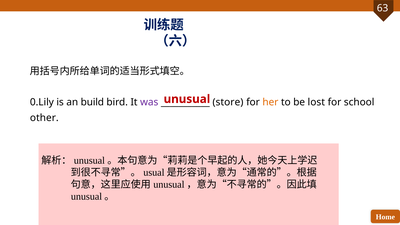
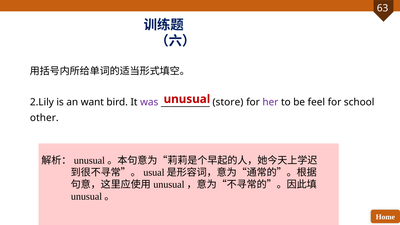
0.Lily: 0.Lily -> 2.Lily
build: build -> want
her colour: orange -> purple
lost: lost -> feel
